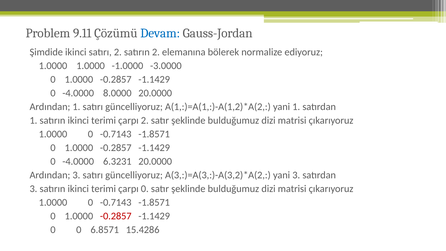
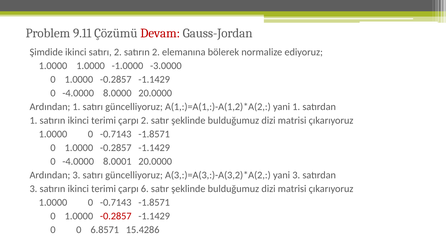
Devam colour: blue -> red
6.3231: 6.3231 -> 8.0001
çarpı 0: 0 -> 6
